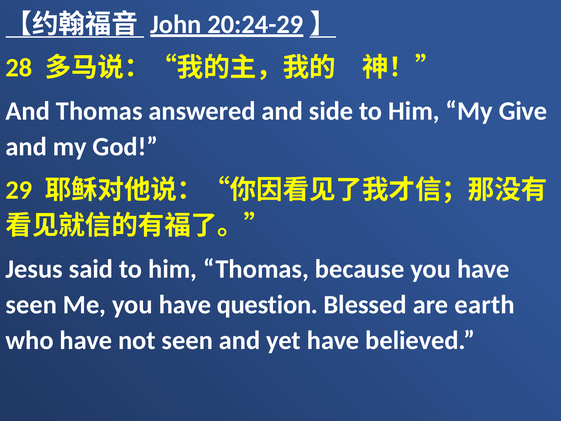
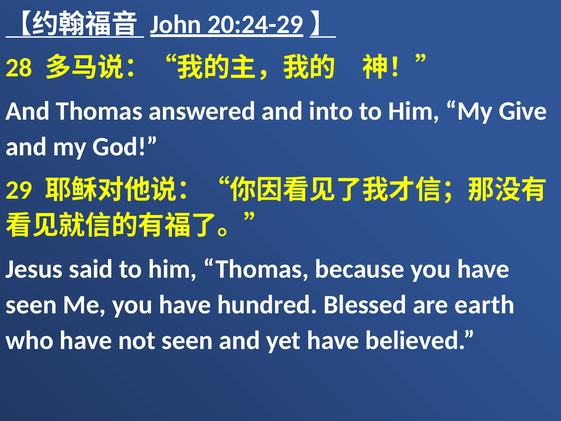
side: side -> into
question: question -> hundred
